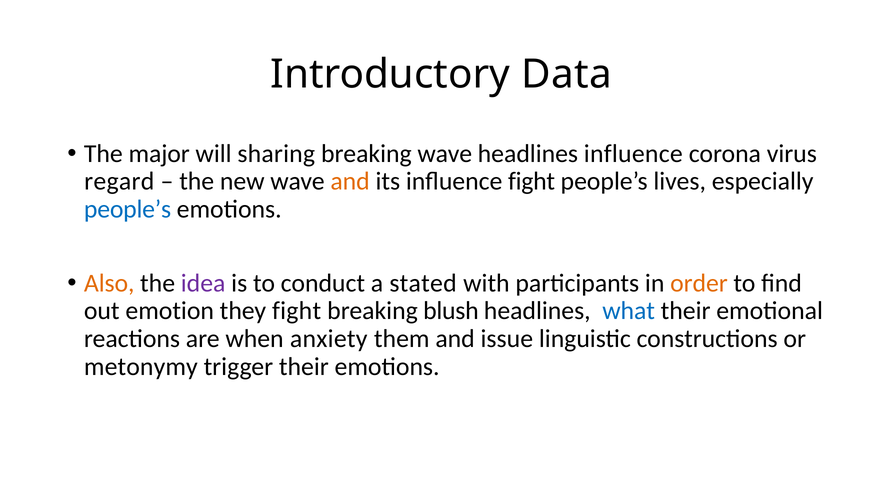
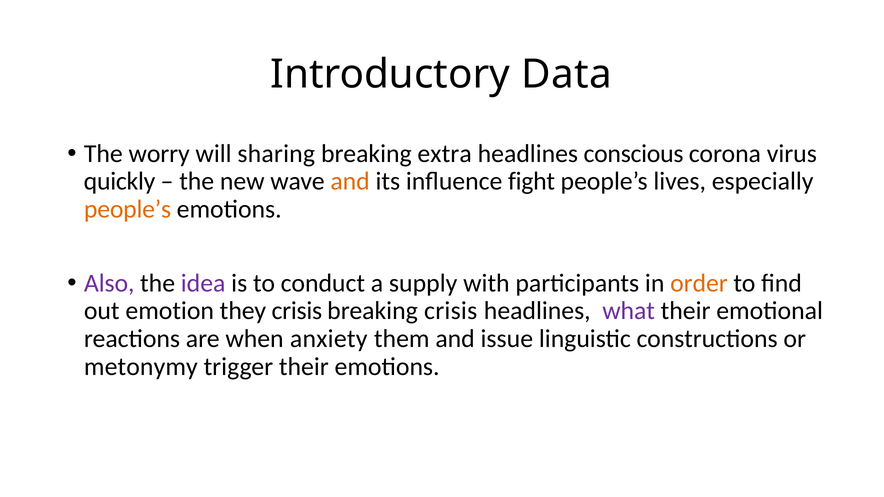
major: major -> worry
breaking wave: wave -> extra
headlines influence: influence -> conscious
regard: regard -> quickly
people’s at (128, 209) colour: blue -> orange
Also colour: orange -> purple
stated: stated -> supply
they fight: fight -> crisis
breaking blush: blush -> crisis
what colour: blue -> purple
